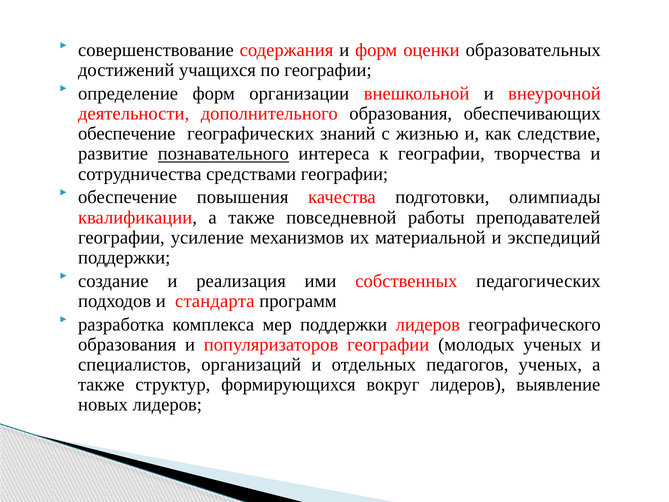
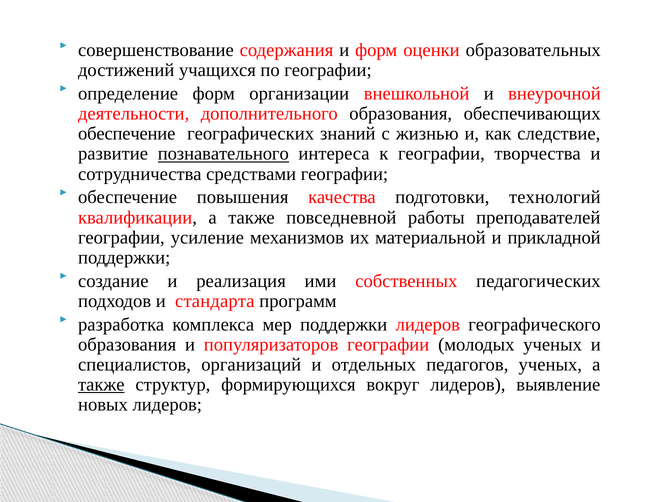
олимпиады: олимпиады -> технологий
экспедиций: экспедиций -> прикладной
также at (101, 384) underline: none -> present
